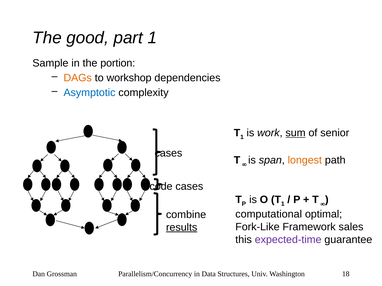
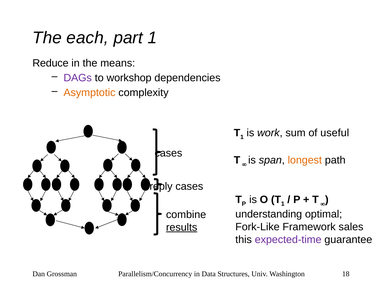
good: good -> each
Sample: Sample -> Reduce
portion: portion -> means
DAGs colour: orange -> purple
Asymptotic colour: blue -> orange
sum underline: present -> none
senior: senior -> useful
code: code -> reply
computational: computational -> understanding
